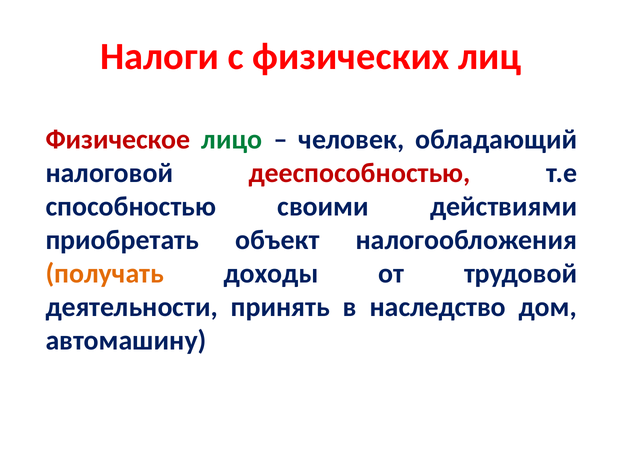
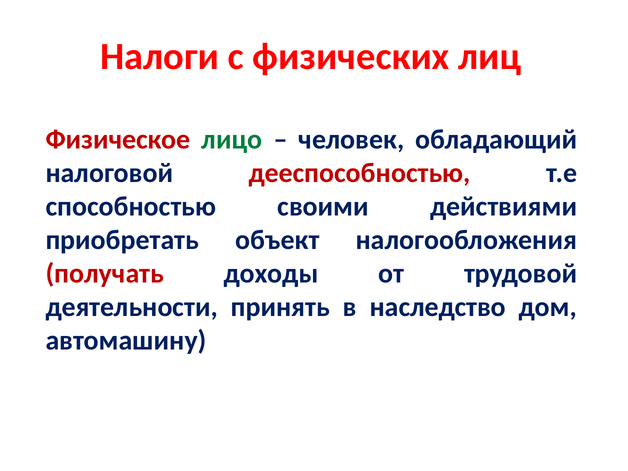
получать colour: orange -> red
